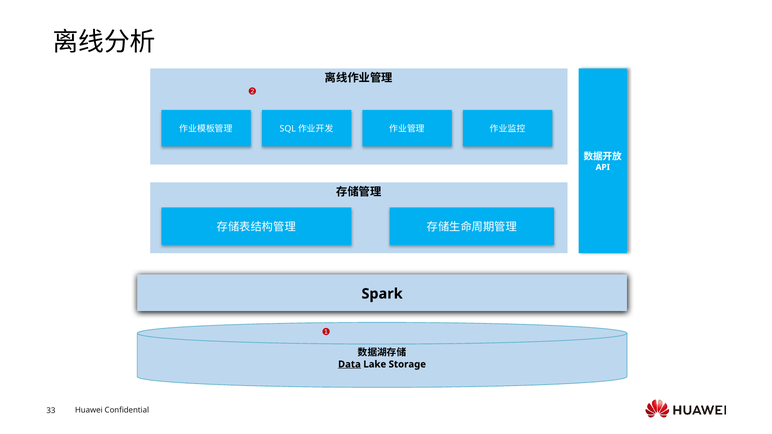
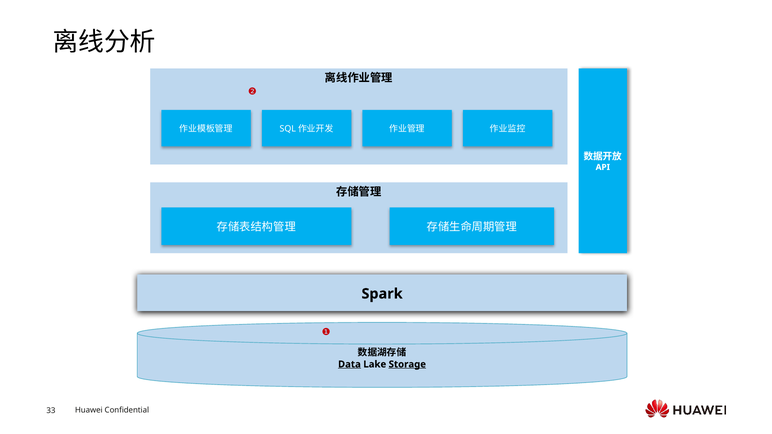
Storage underline: none -> present
